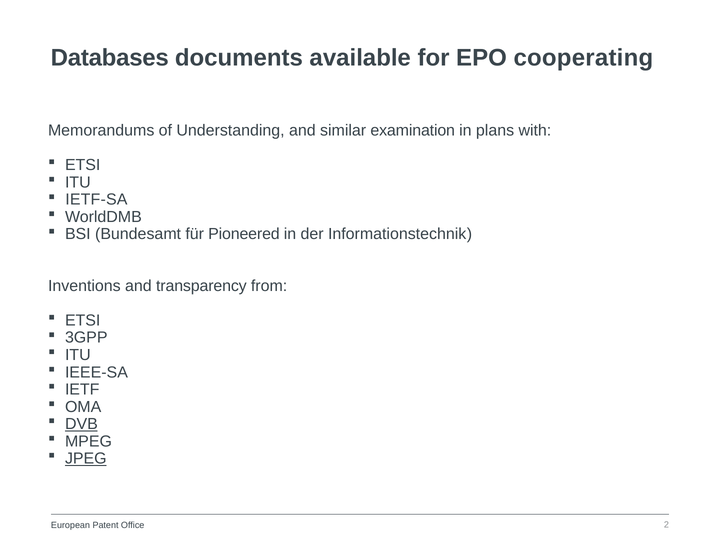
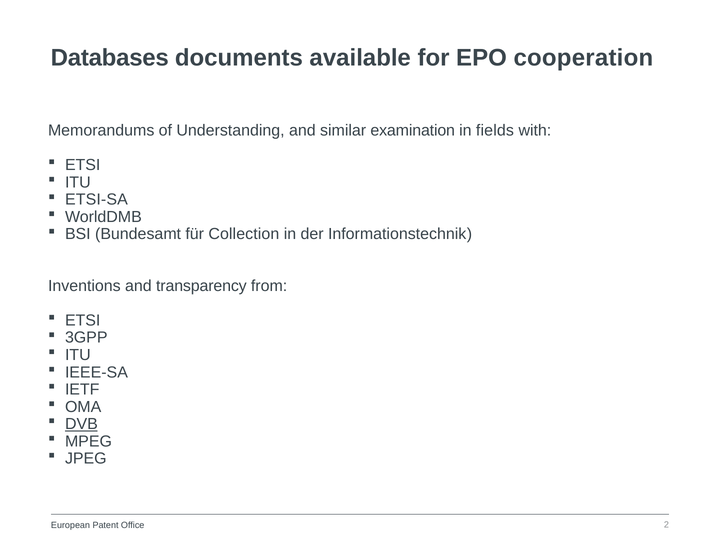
cooperating: cooperating -> cooperation
plans: plans -> fields
IETF-SA: IETF-SA -> ETSI-SA
Pioneered: Pioneered -> Collection
JPEG underline: present -> none
